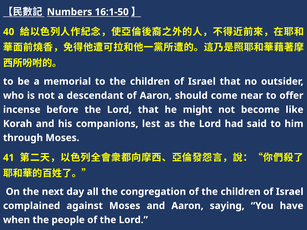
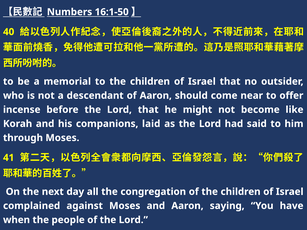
lest: lest -> laid
